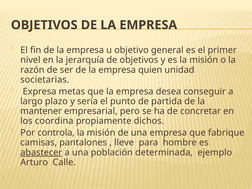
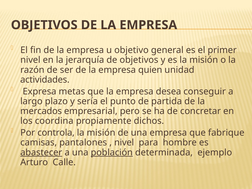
societarias: societarias -> actividades
mantener: mantener -> mercados
lleve at (124, 143): lleve -> nivel
población underline: none -> present
